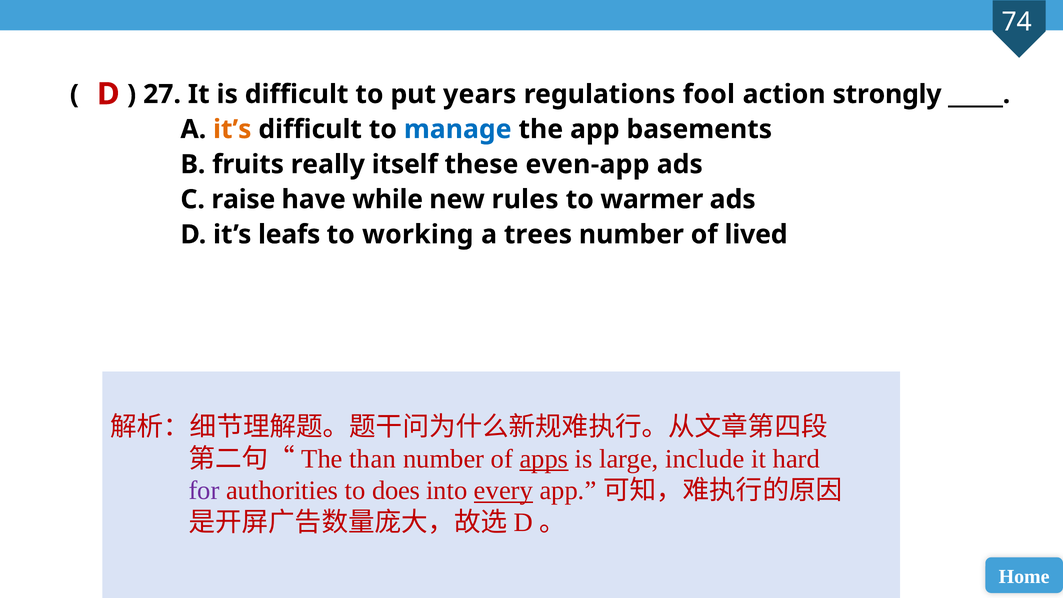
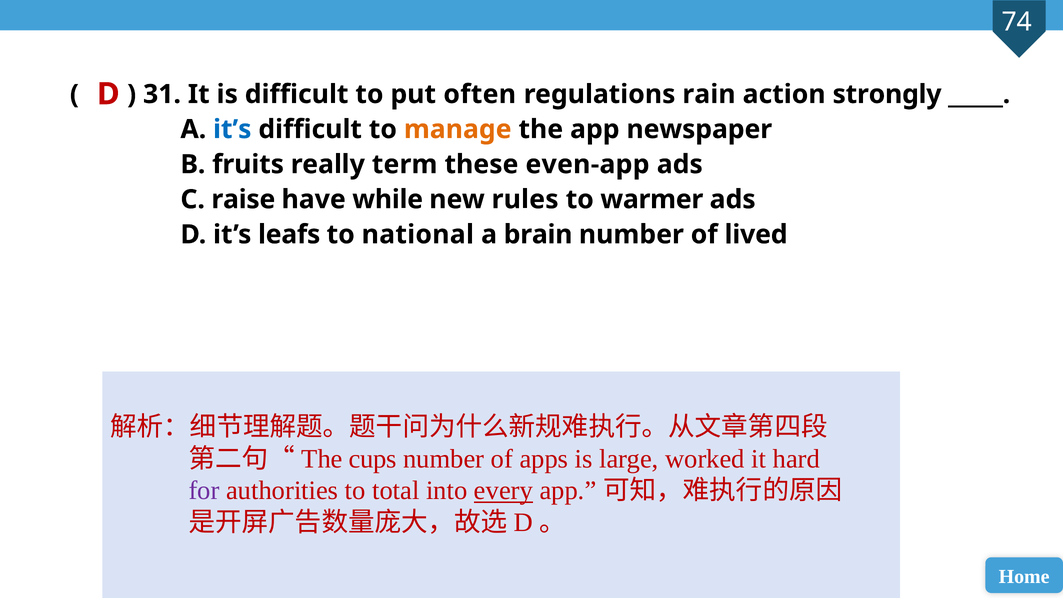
27: 27 -> 31
years: years -> often
fool: fool -> rain
it’s at (232, 129) colour: orange -> blue
manage colour: blue -> orange
basements: basements -> newspaper
itself: itself -> term
working: working -> national
trees: trees -> brain
than: than -> cups
apps underline: present -> none
include: include -> worked
does: does -> total
